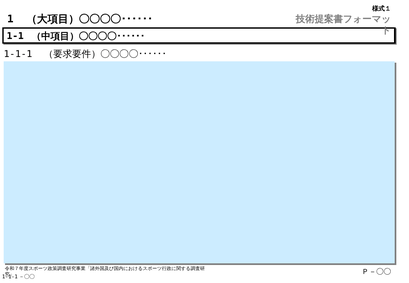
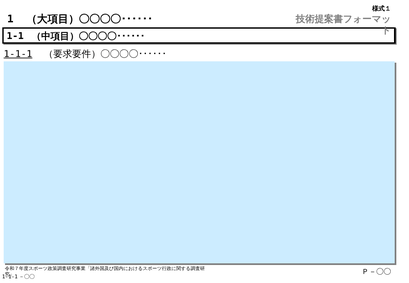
1-1-1 underline: none -> present
